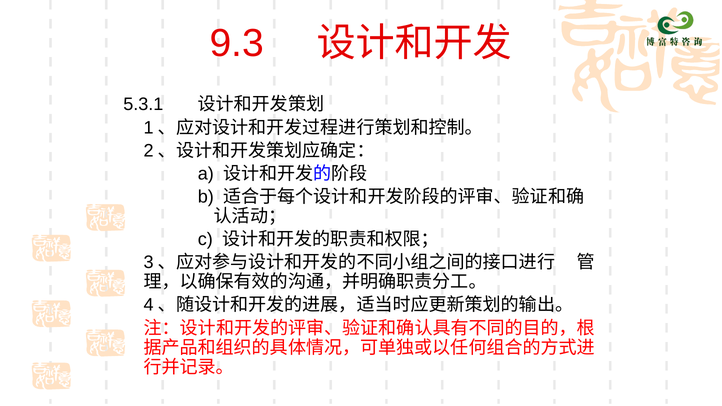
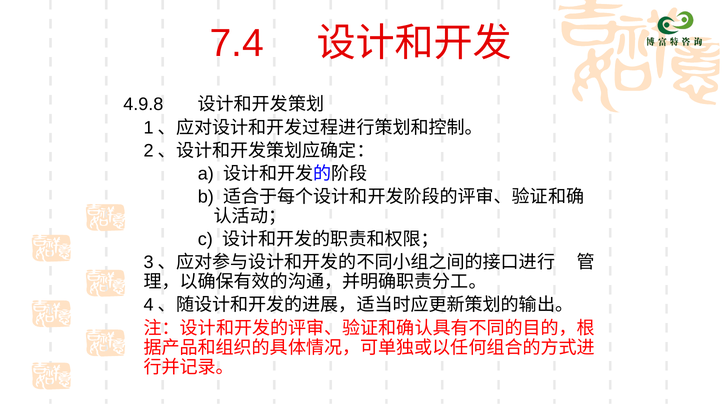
9.3: 9.3 -> 7.4
5.3.1: 5.3.1 -> 4.9.8
